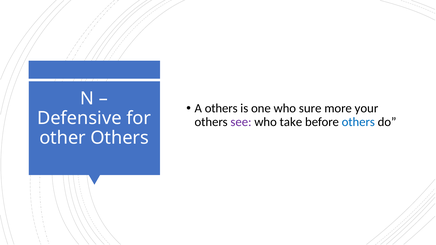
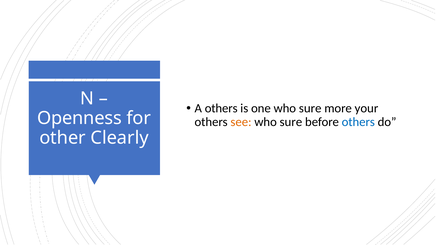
Defensive: Defensive -> Openness
see colour: purple -> orange
take at (291, 122): take -> sure
other Others: Others -> Clearly
